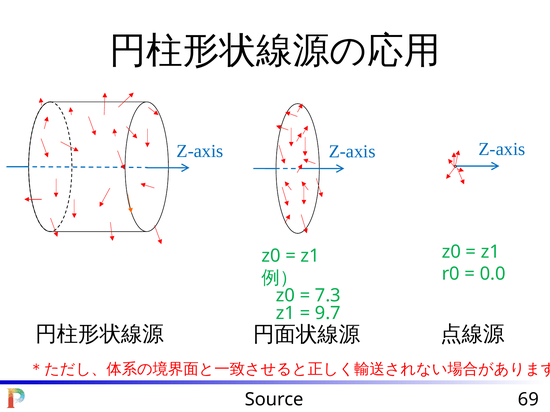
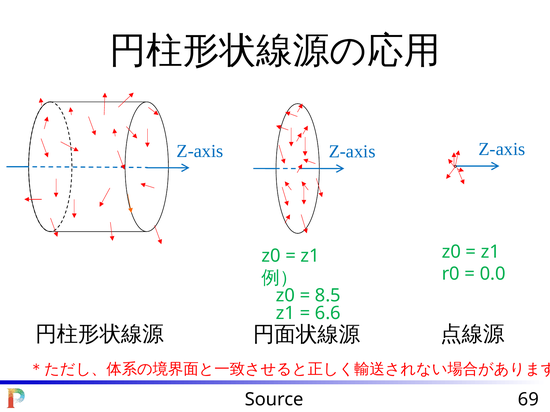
7.3: 7.3 -> 8.5
9.7: 9.7 -> 6.6
